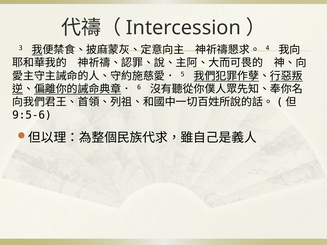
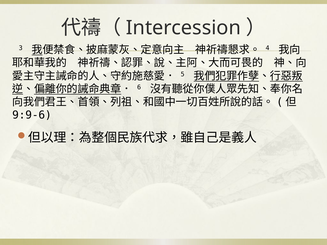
9:5-6: 9:5-6 -> 9:9-6
